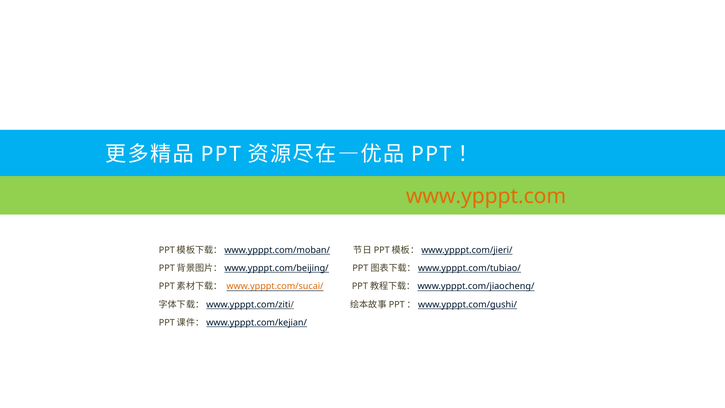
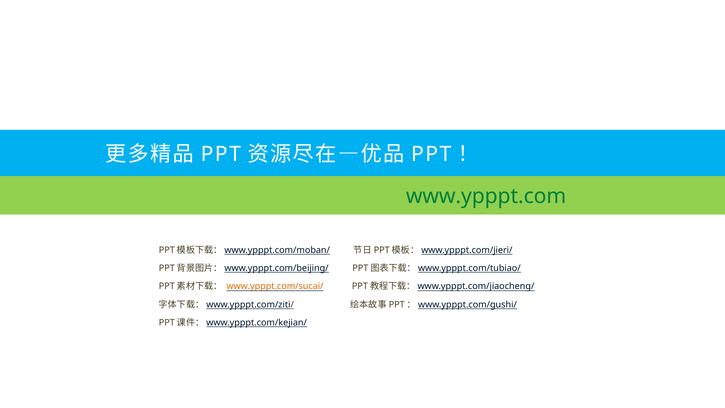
www.ypppt.com colour: orange -> green
